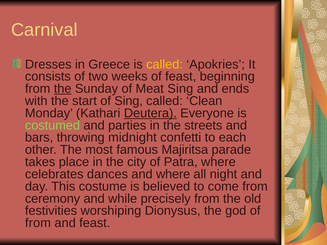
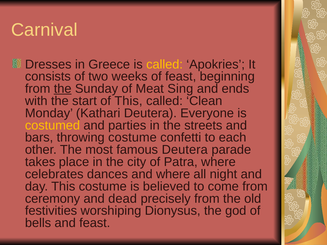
of Sing: Sing -> This
Deutera at (150, 113) underline: present -> none
costumed colour: light green -> yellow
throwing midnight: midnight -> costume
famous Majiritsa: Majiritsa -> Deutera
while: while -> dead
from at (38, 223): from -> bells
